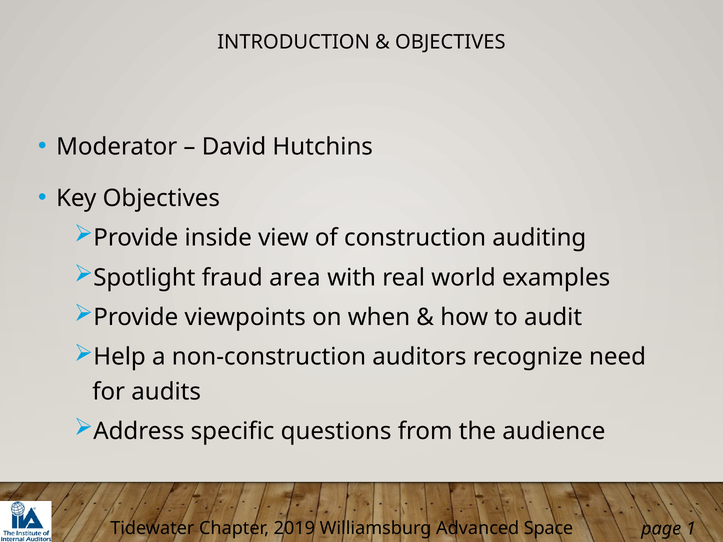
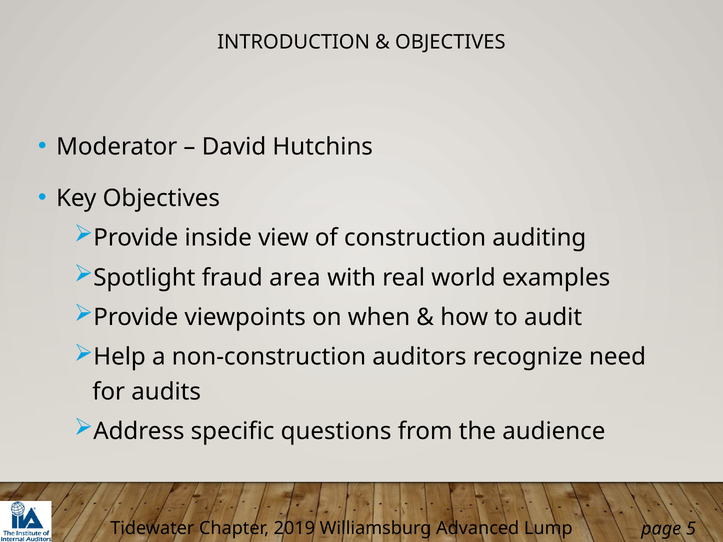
Space: Space -> Lump
1: 1 -> 5
